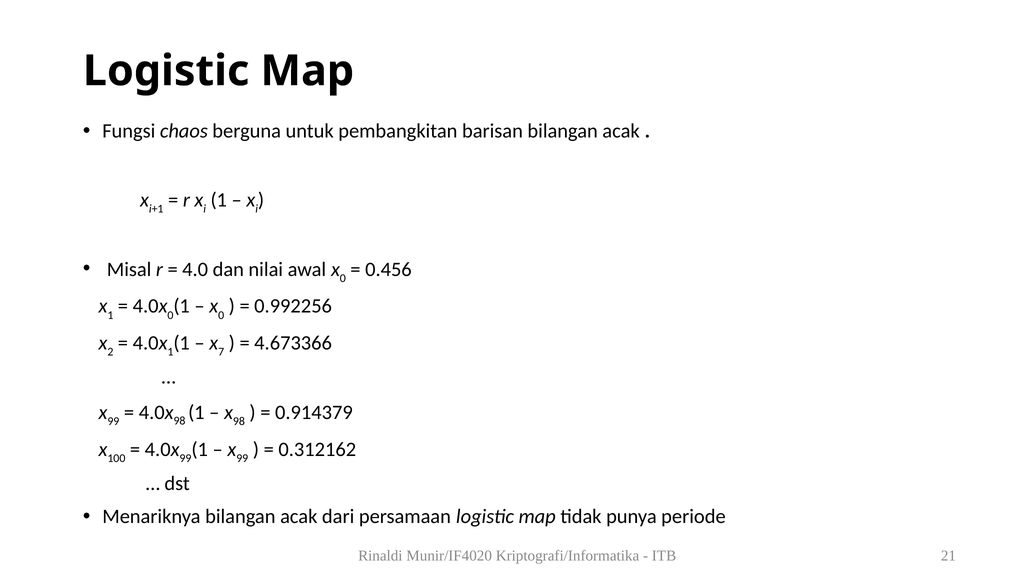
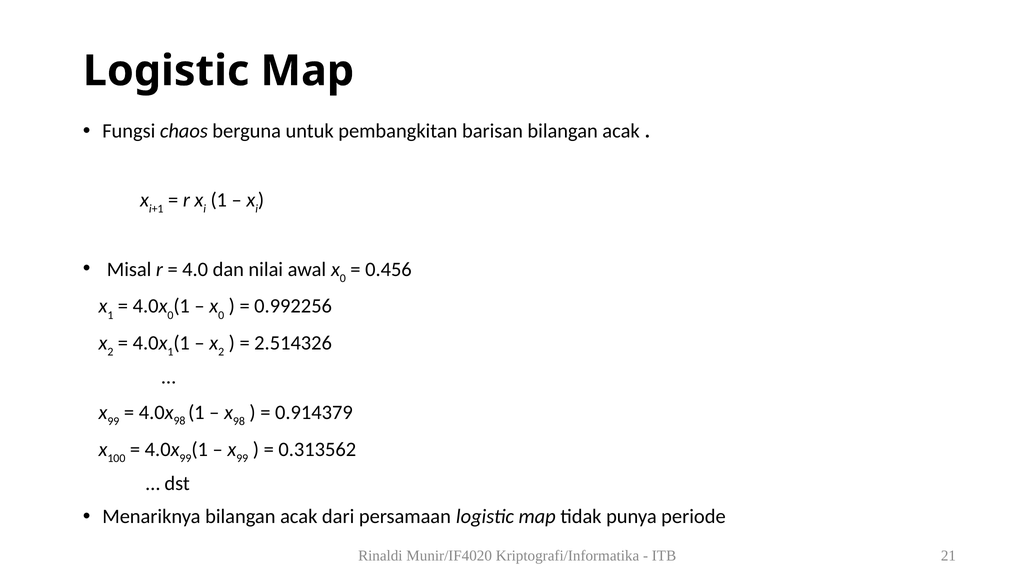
7 at (221, 352): 7 -> 2
4.673366: 4.673366 -> 2.514326
0.312162: 0.312162 -> 0.313562
